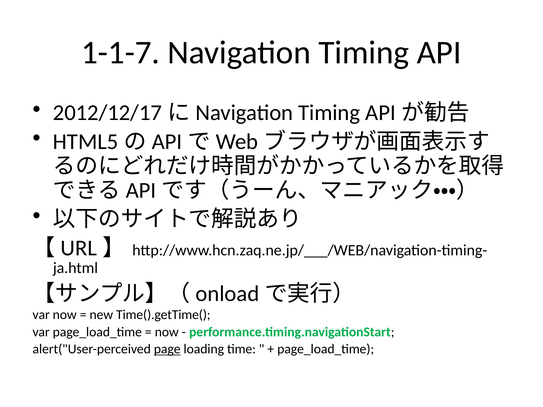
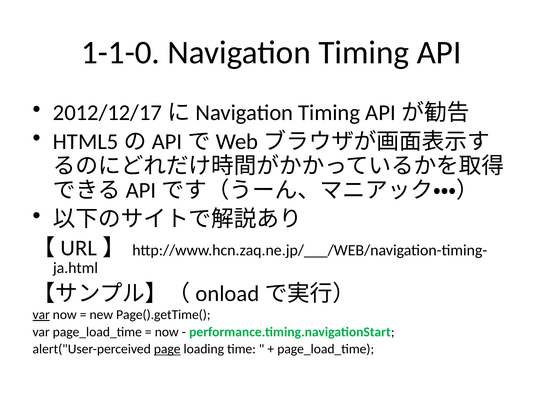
1-1-7: 1-1-7 -> 1-1-0
var at (41, 315) underline: none -> present
Time().getTime(: Time().getTime( -> Page().getTime(
